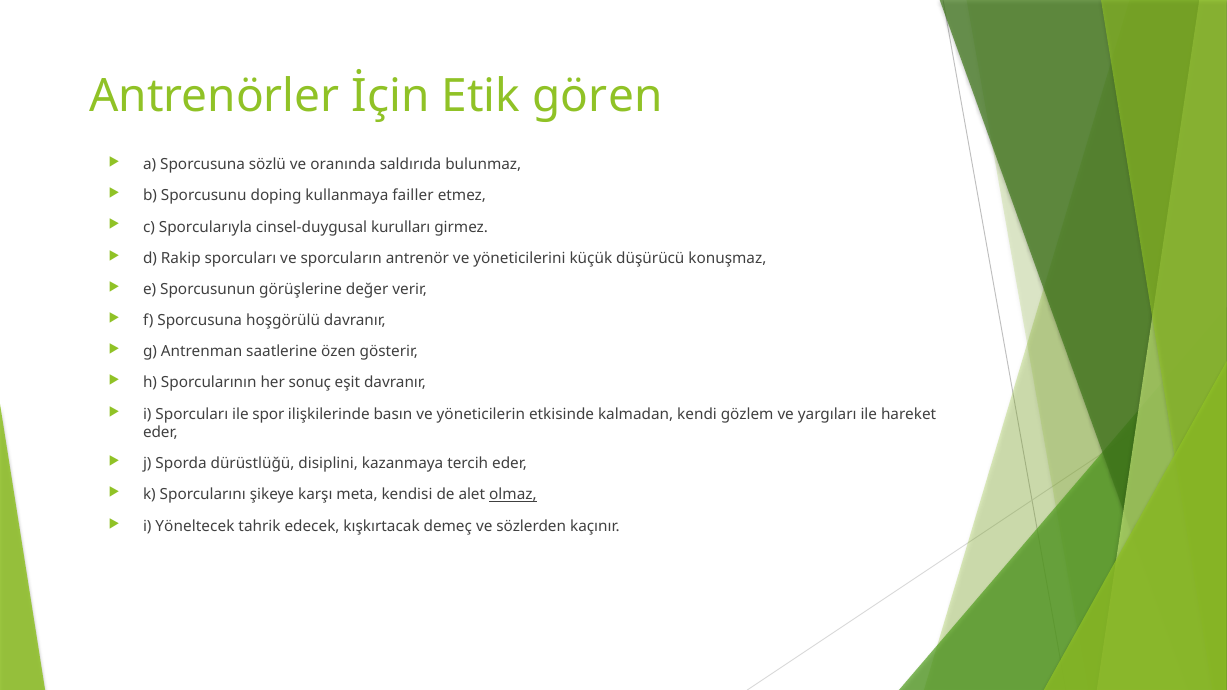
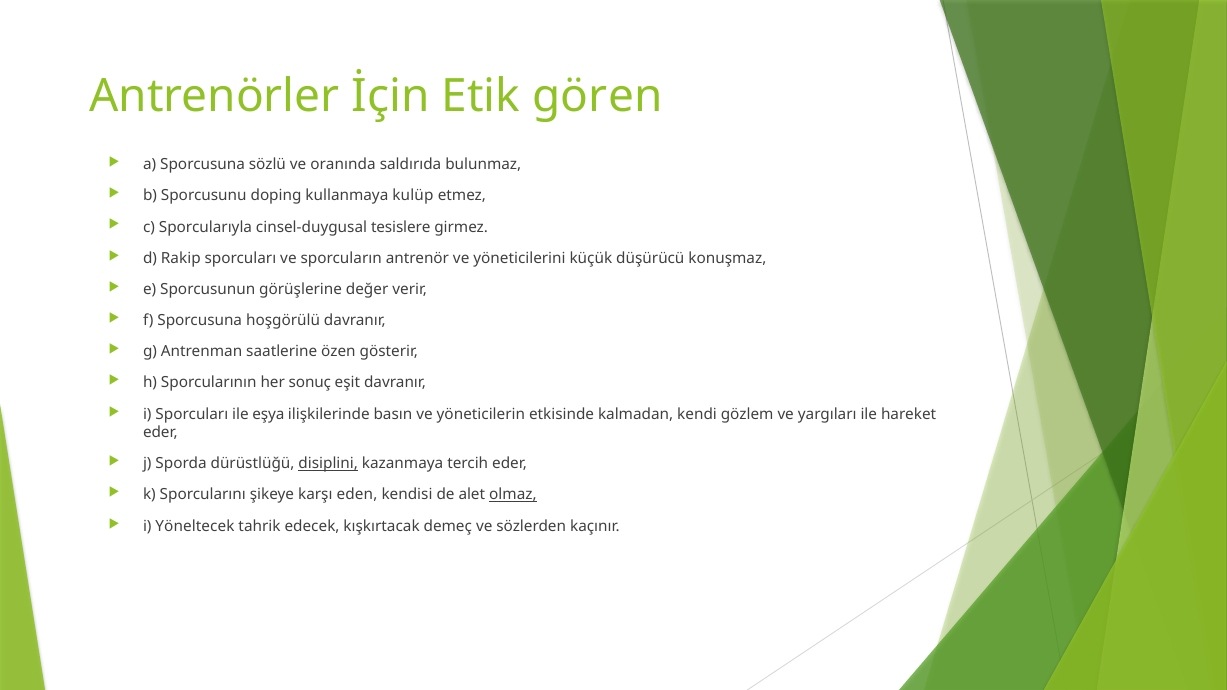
failler: failler -> kulüp
kurulları: kurulları -> tesislere
spor: spor -> eşya
disiplini underline: none -> present
meta: meta -> eden
